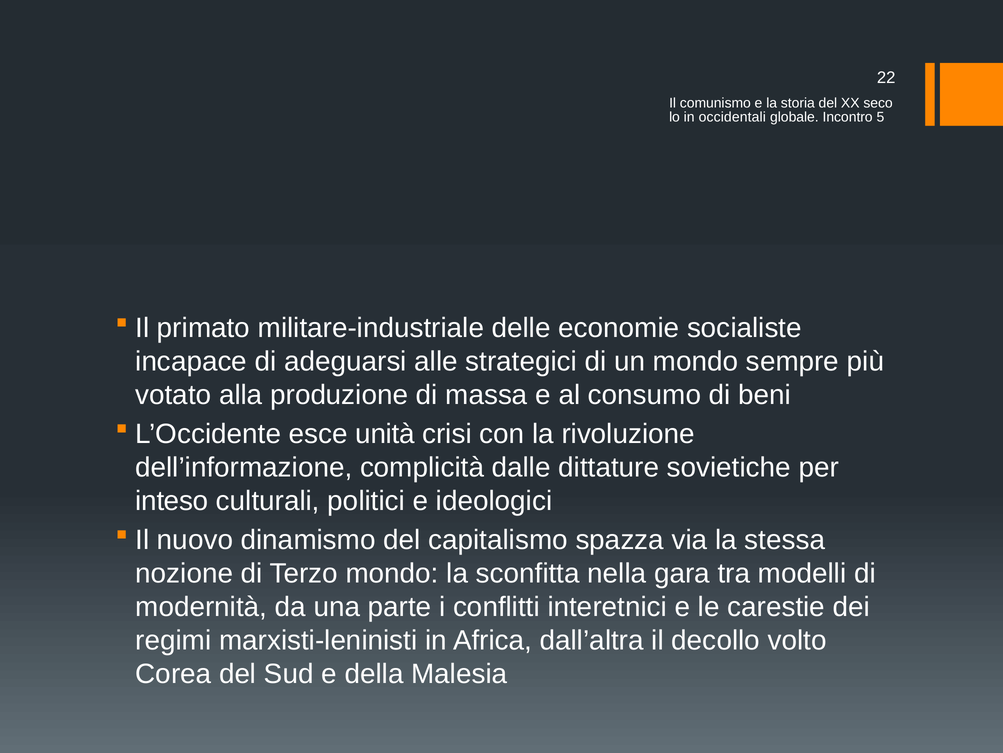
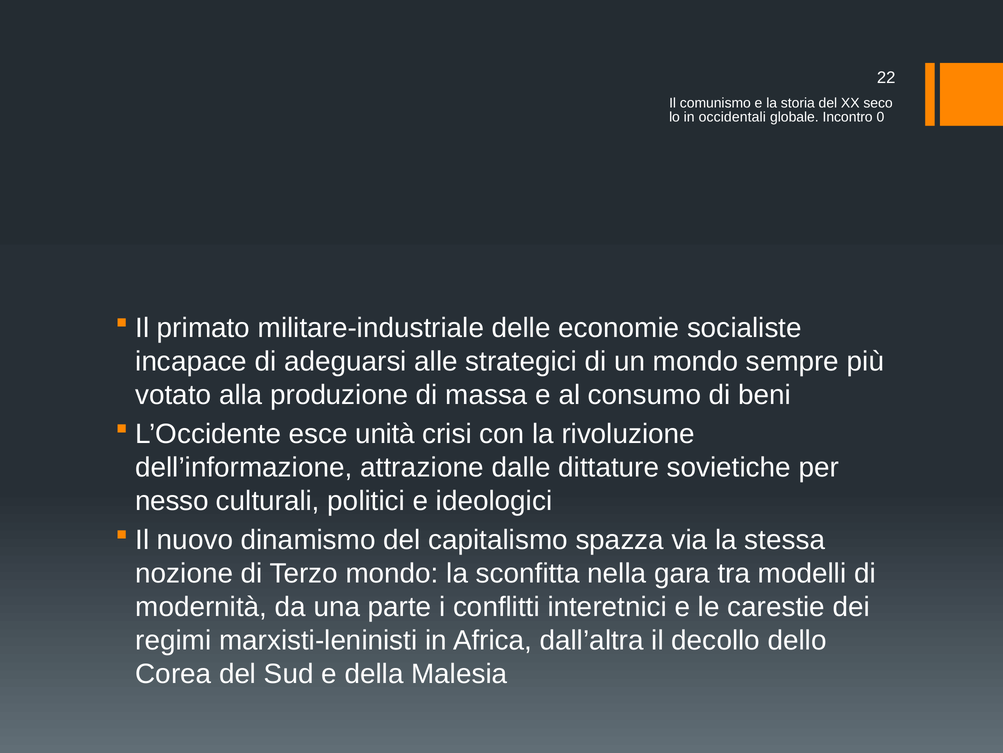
5: 5 -> 0
complicità: complicità -> attrazione
inteso: inteso -> nesso
volto: volto -> dello
